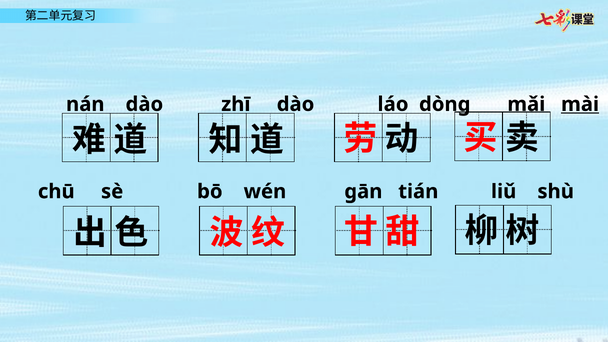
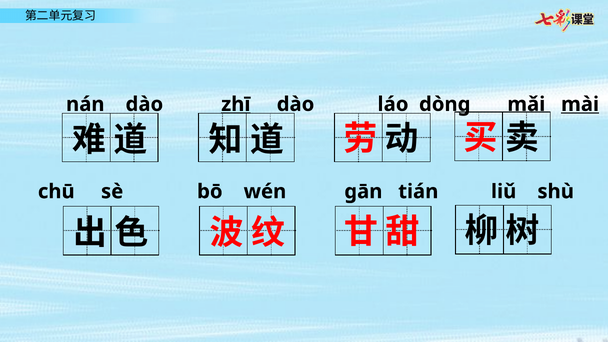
zhī underline: none -> present
